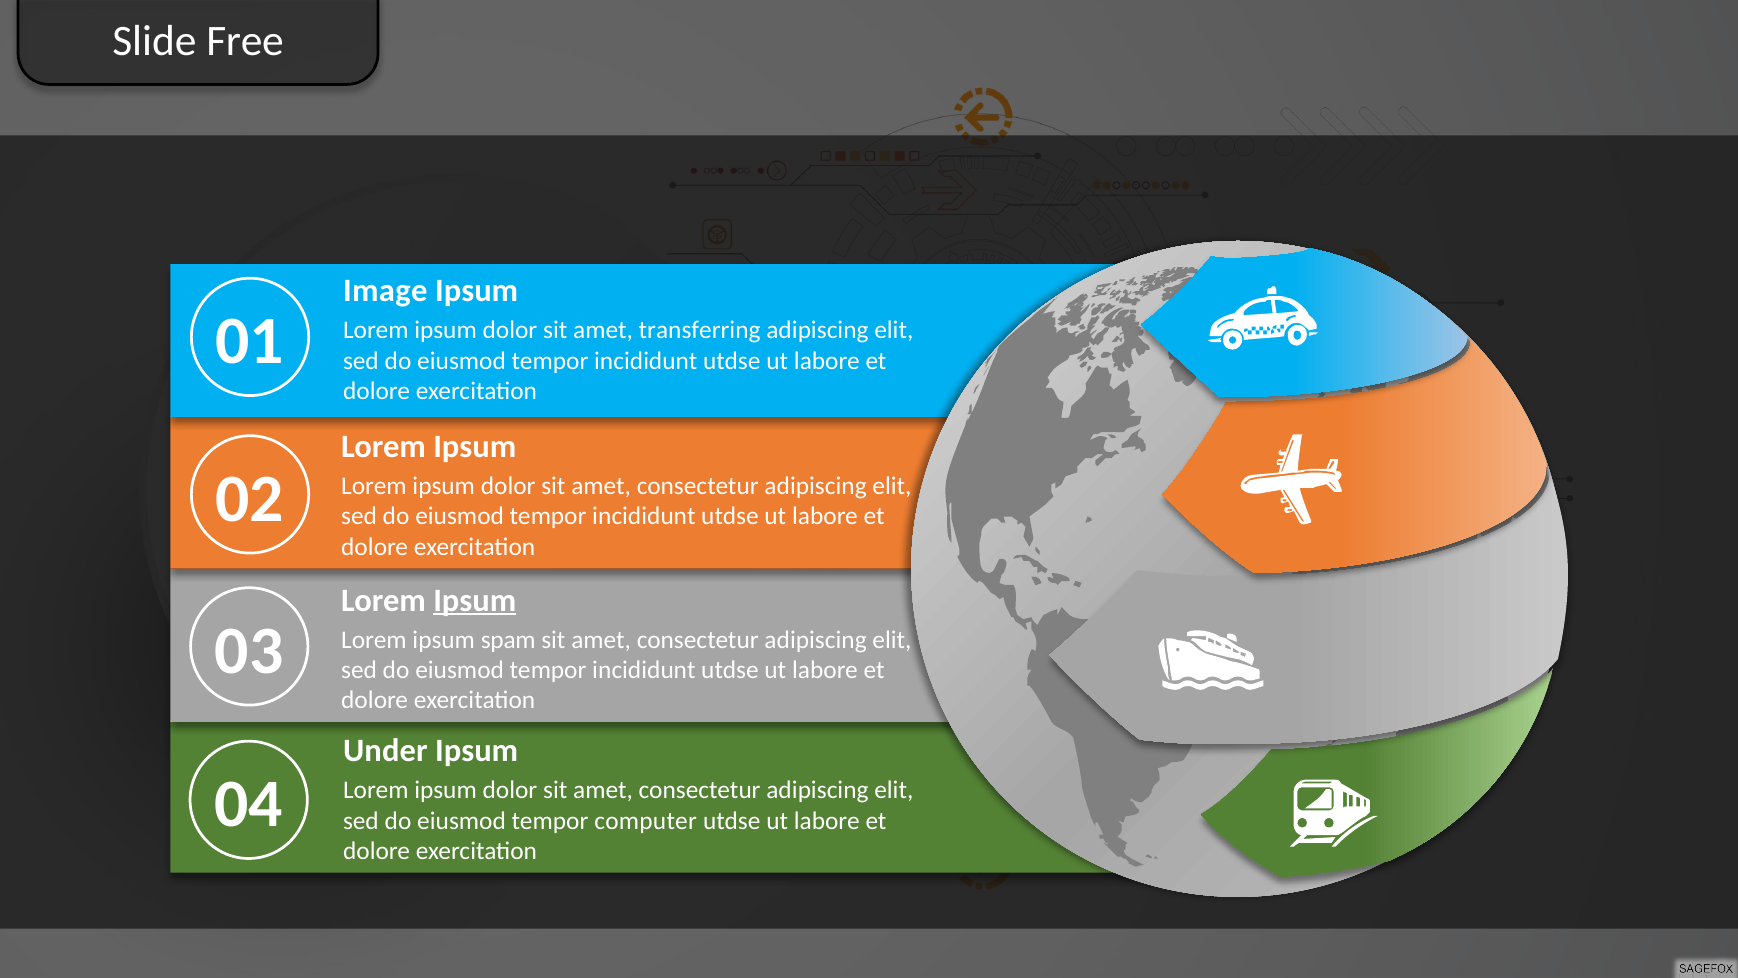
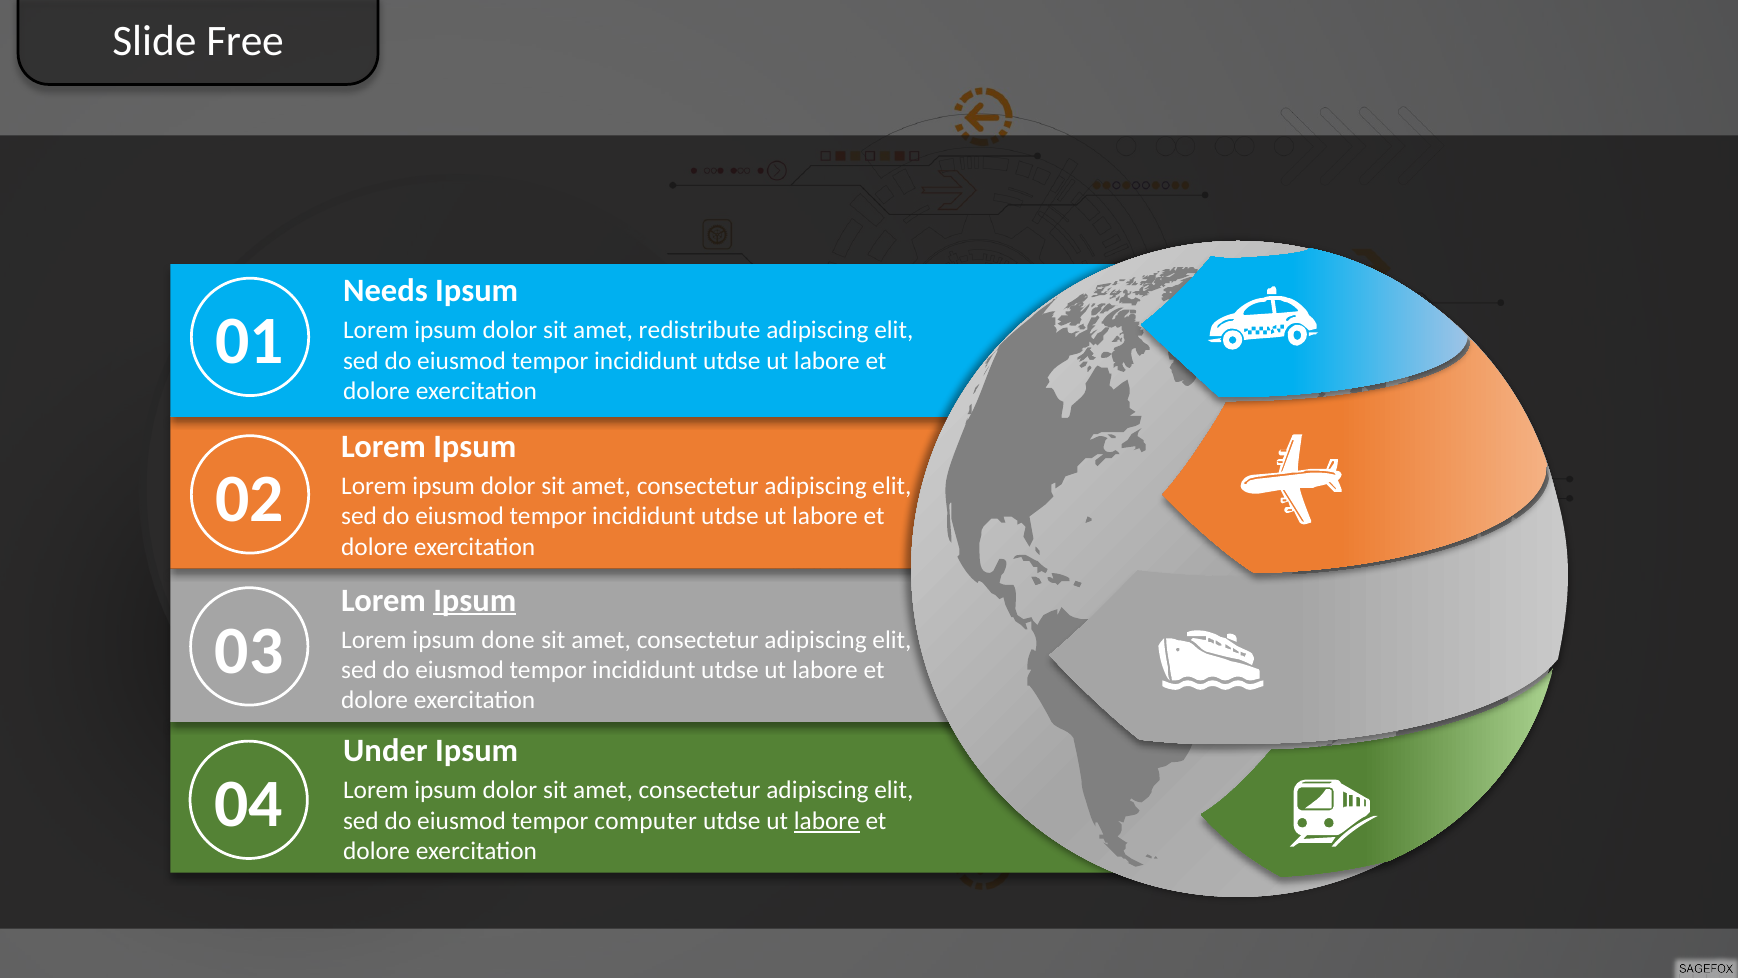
Image: Image -> Needs
transferring: transferring -> redistribute
spam: spam -> done
labore at (827, 821) underline: none -> present
